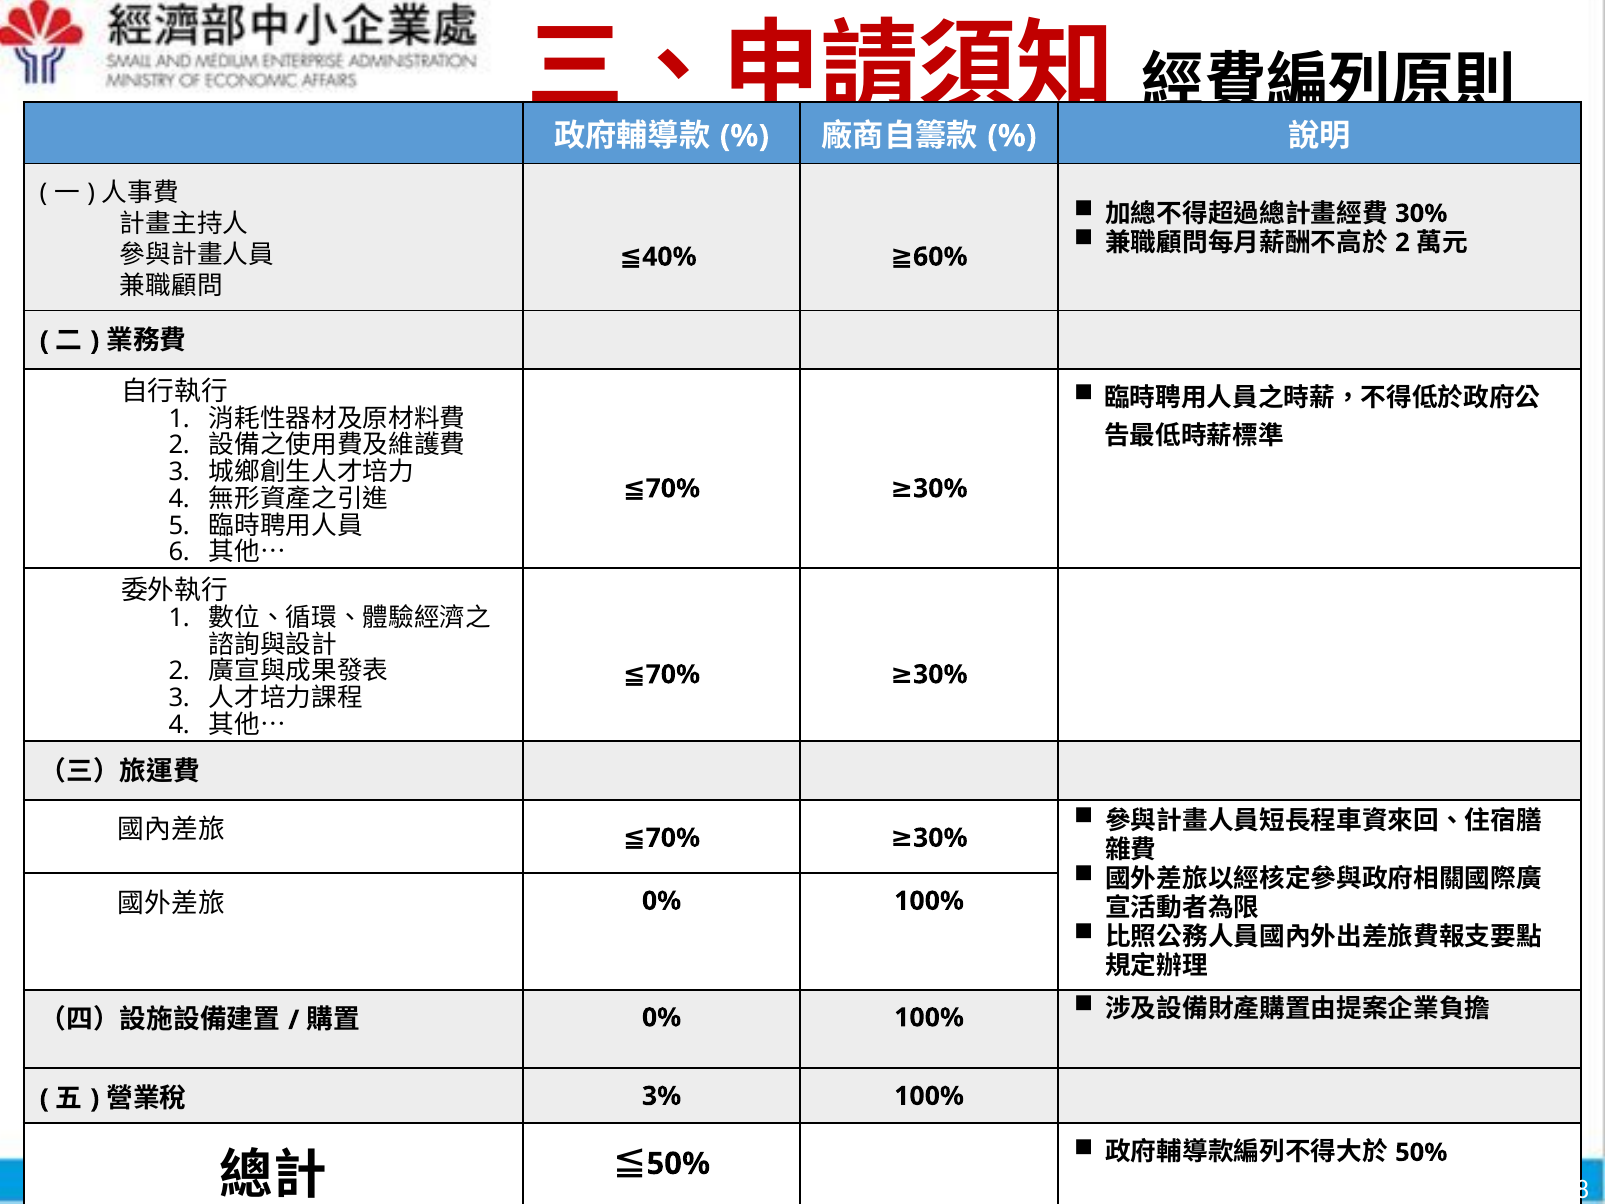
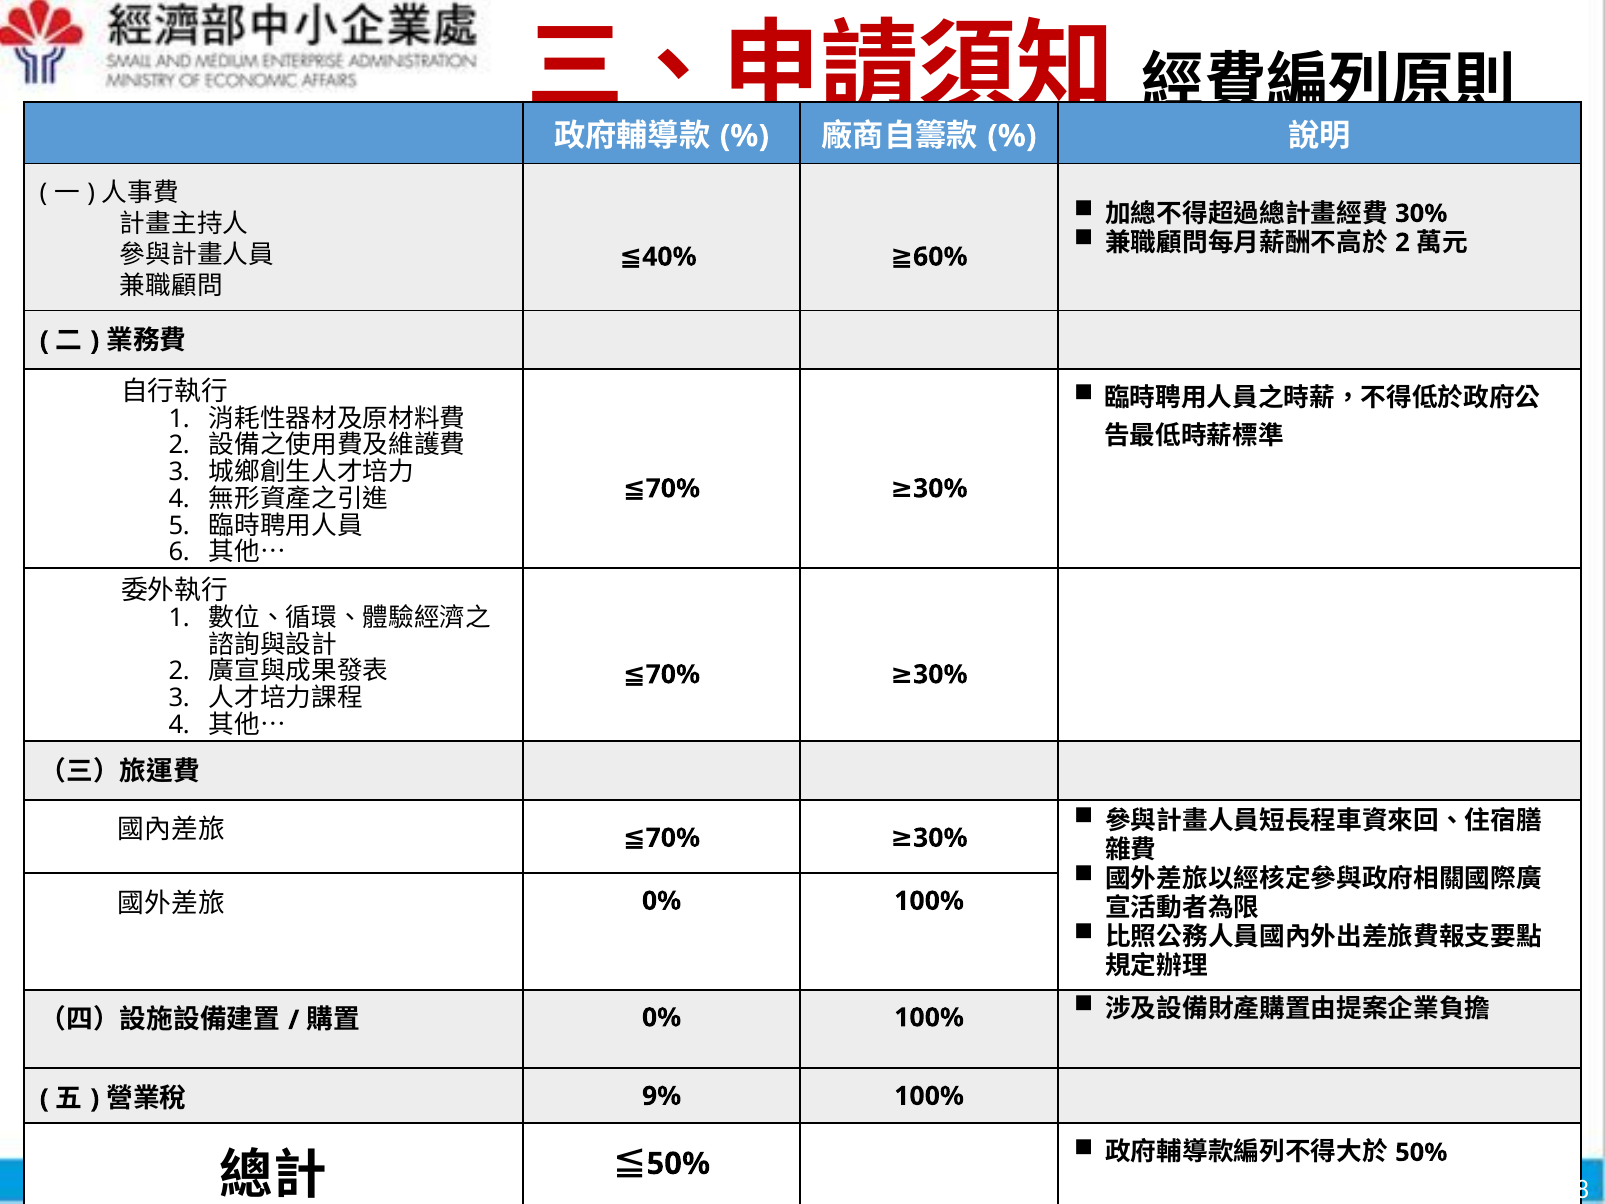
3%: 3% -> 9%
